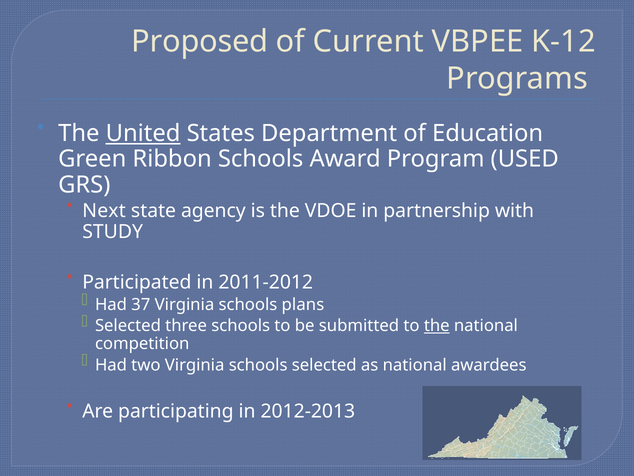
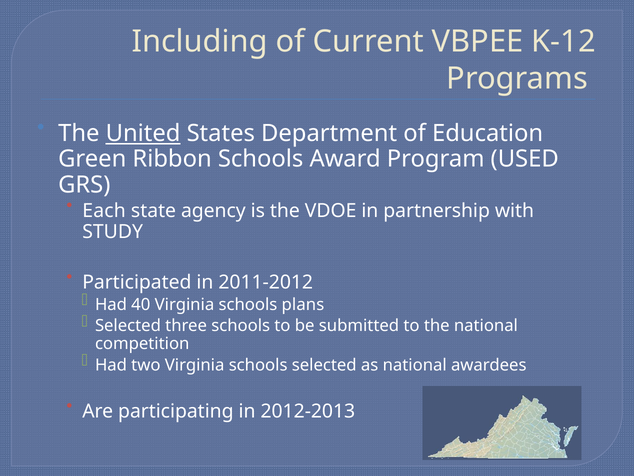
Proposed: Proposed -> Including
Next: Next -> Each
37: 37 -> 40
the at (437, 325) underline: present -> none
